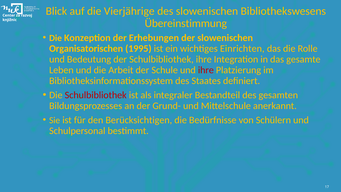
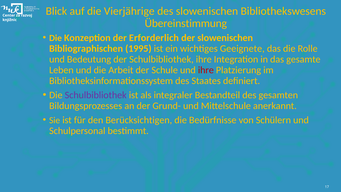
Erhebungen: Erhebungen -> Erforderlich
Organisatorischen: Organisatorischen -> Bibliographischen
Einrichten: Einrichten -> Geeignete
Schulbibliothek at (96, 95) colour: red -> purple
